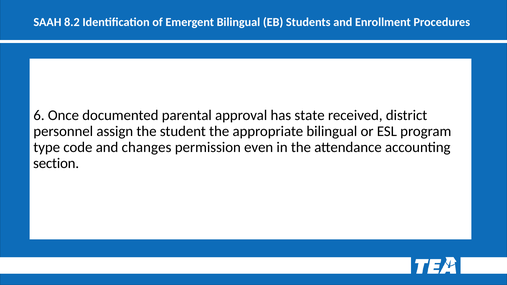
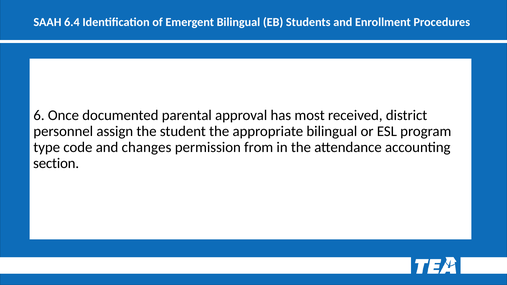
8.2: 8.2 -> 6.4
state: state -> most
even: even -> from
